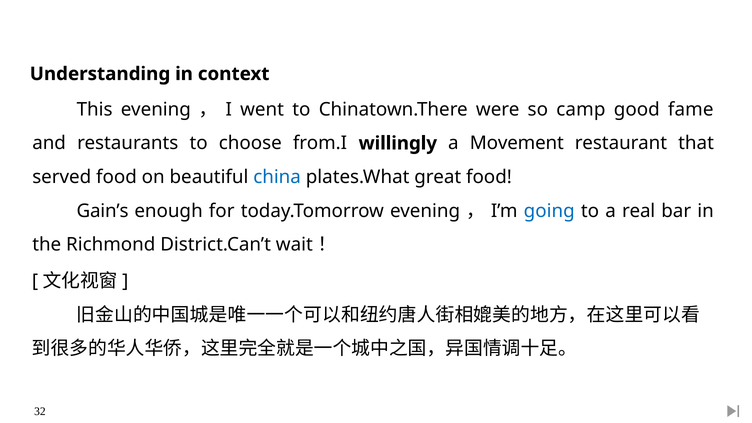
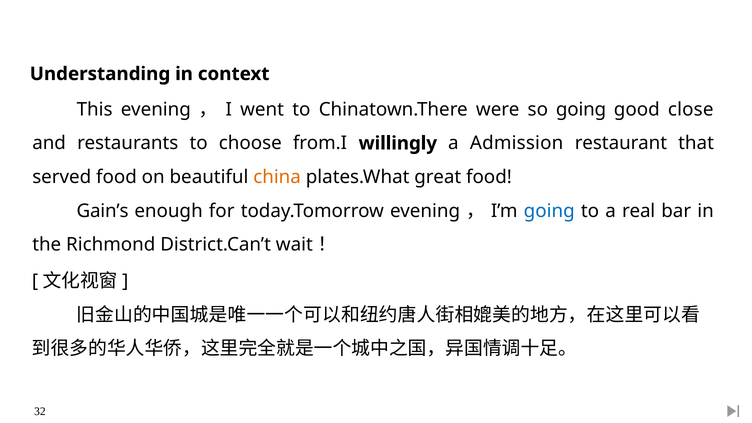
so camp: camp -> going
fame: fame -> close
Movement: Movement -> Admission
china colour: blue -> orange
